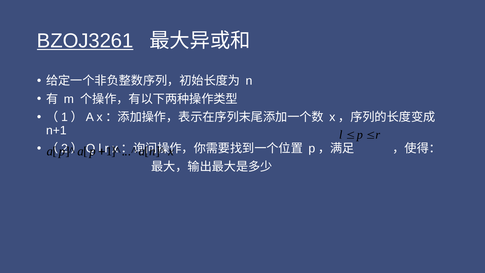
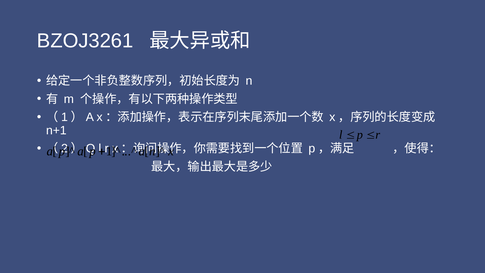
BZOJ3261 underline: present -> none
